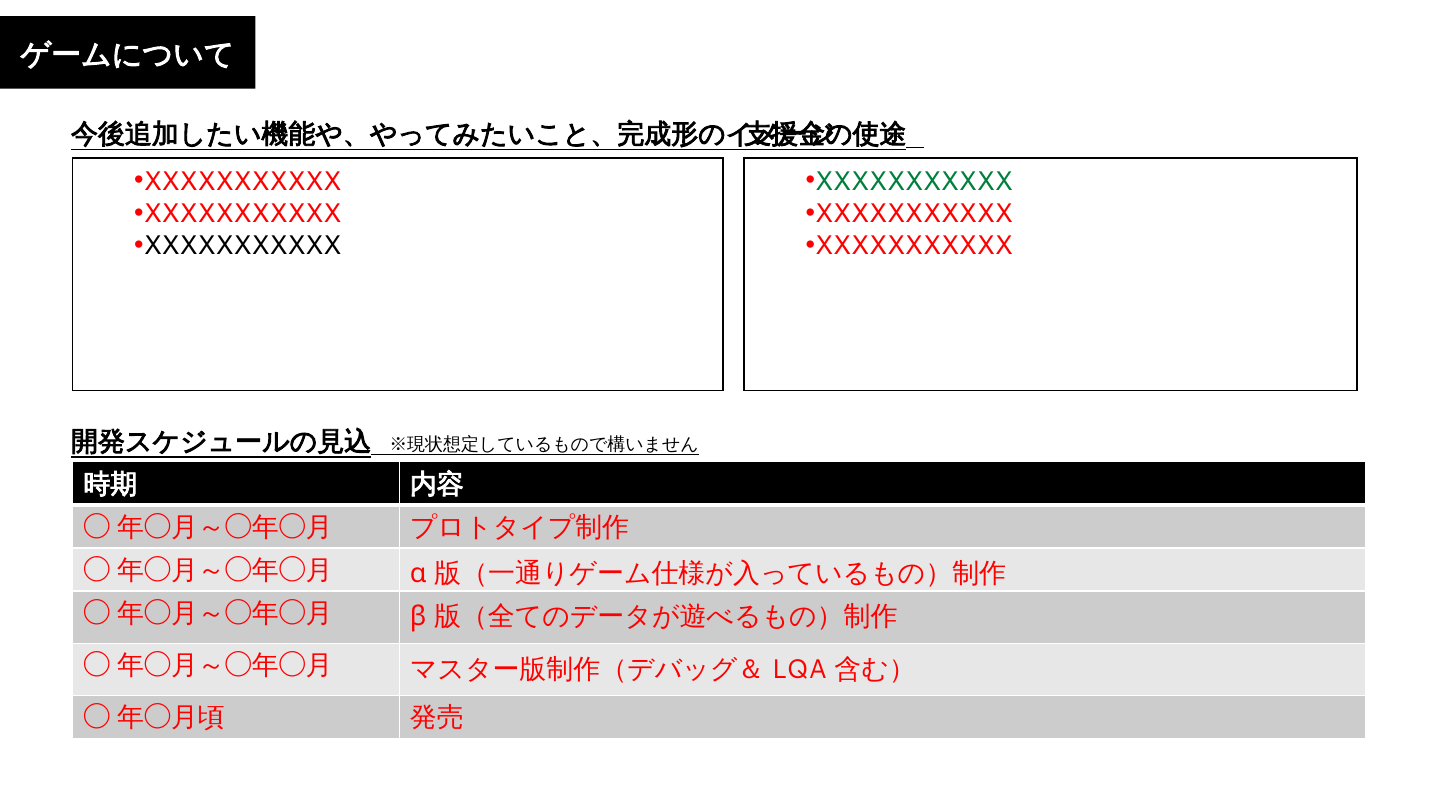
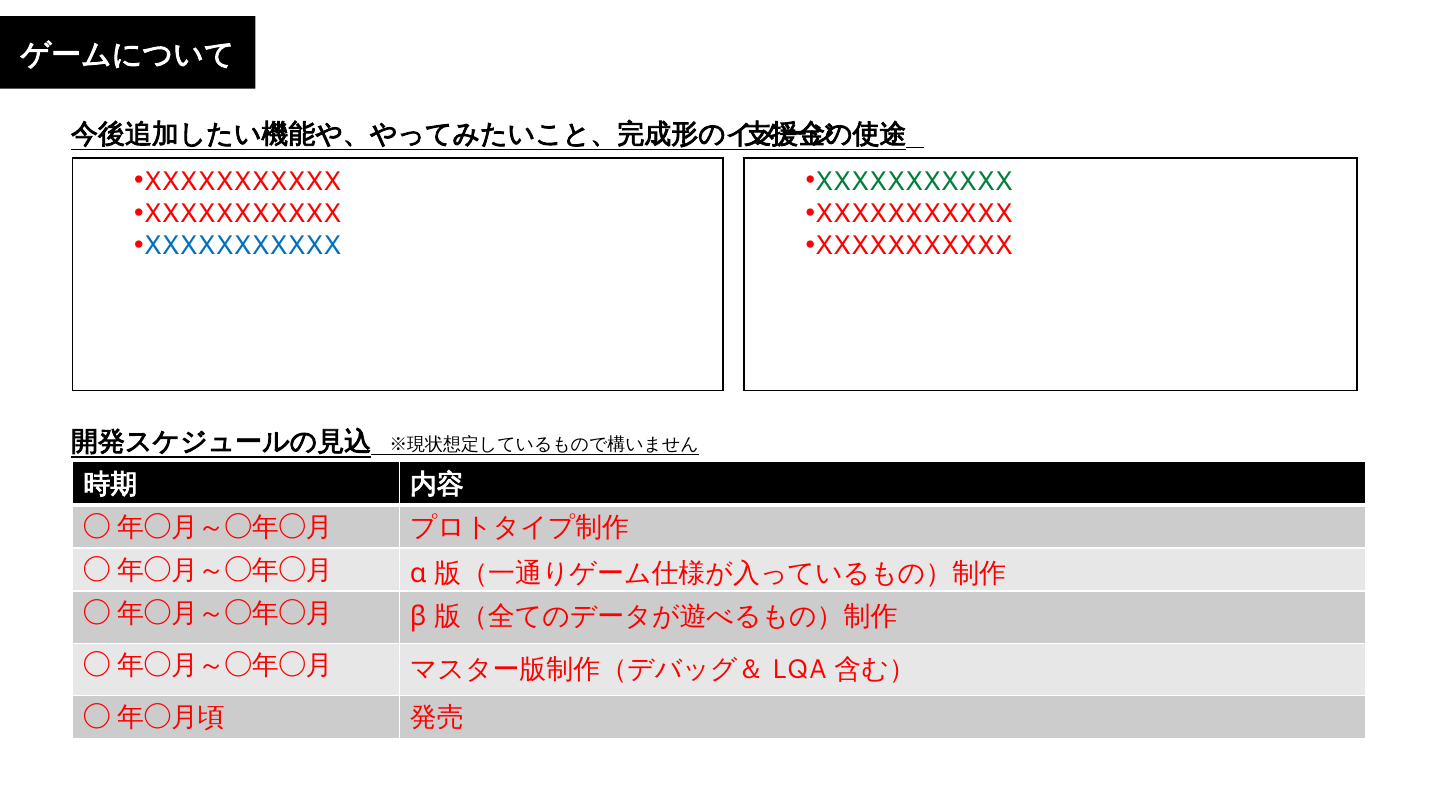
XXXXXXXXXXX at (242, 246) colour: black -> blue
